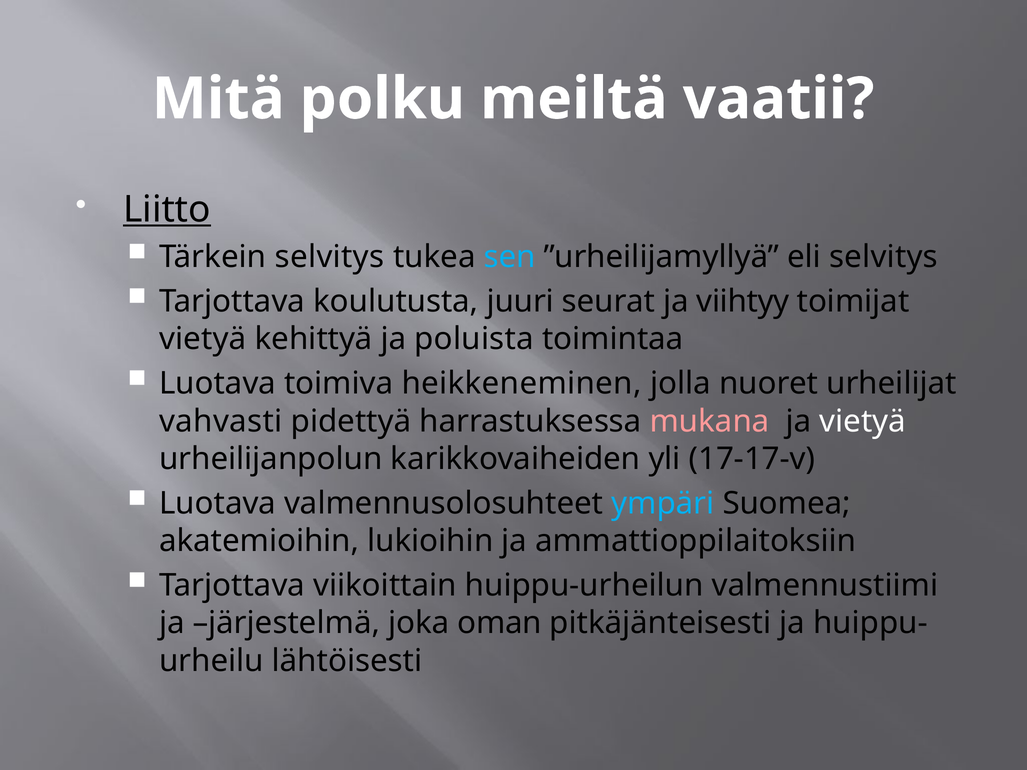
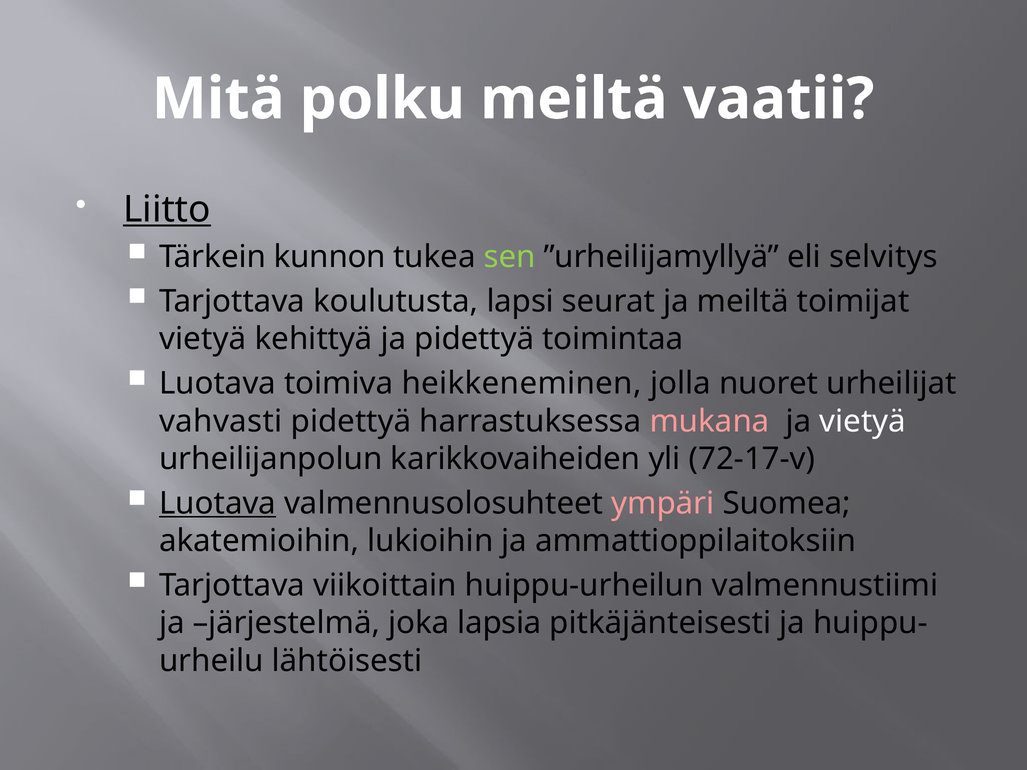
Tärkein selvitys: selvitys -> kunnon
sen colour: light blue -> light green
juuri: juuri -> lapsi
ja viihtyy: viihtyy -> meiltä
ja poluista: poluista -> pidettyä
17-17-v: 17-17-v -> 72-17-v
Luotava at (218, 503) underline: none -> present
ympäri colour: light blue -> pink
oman: oman -> lapsia
